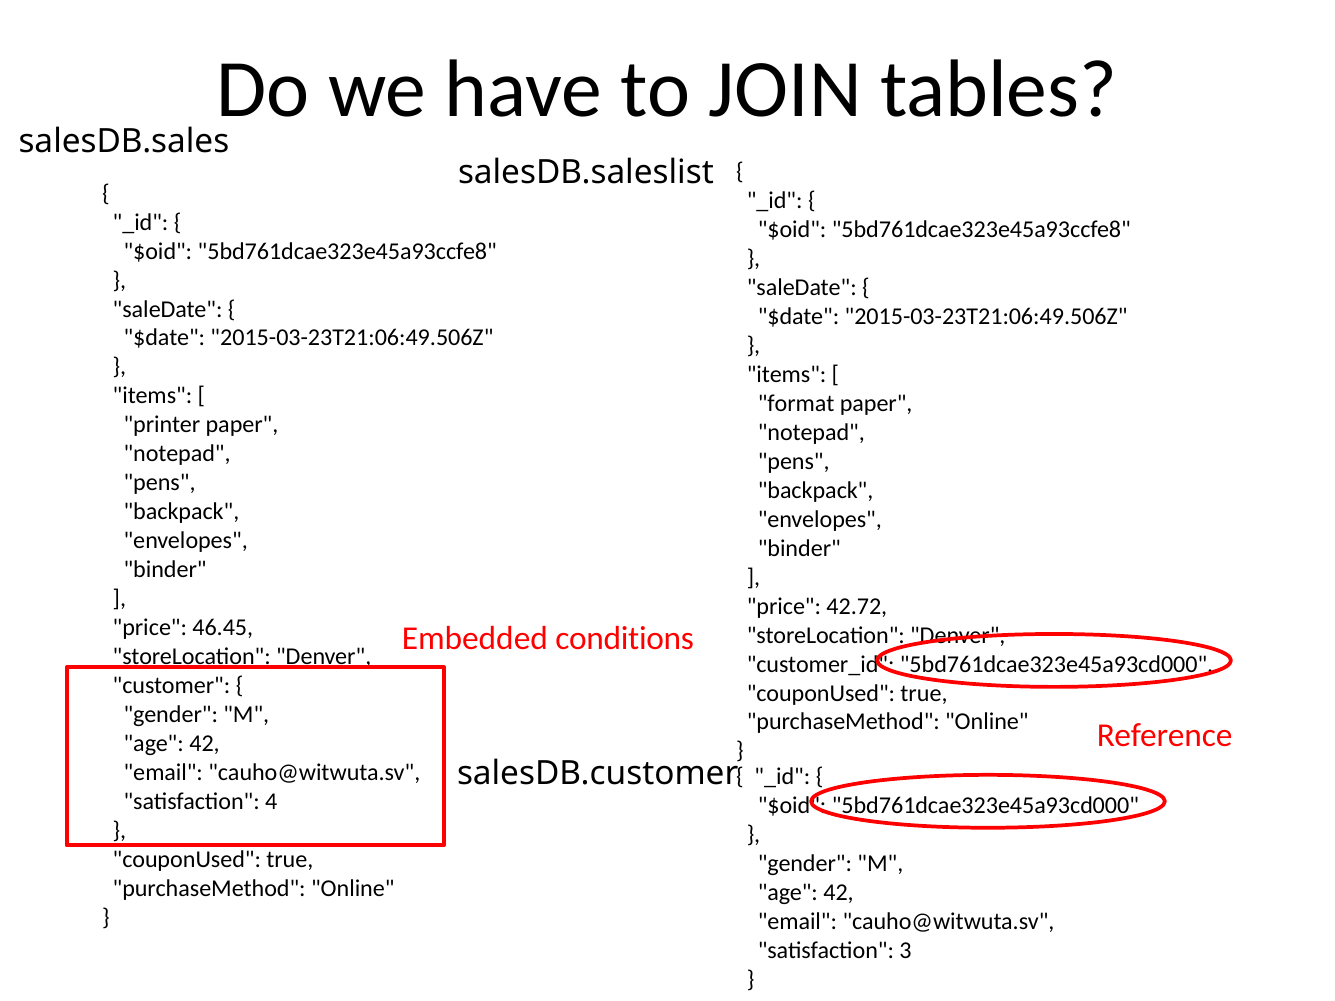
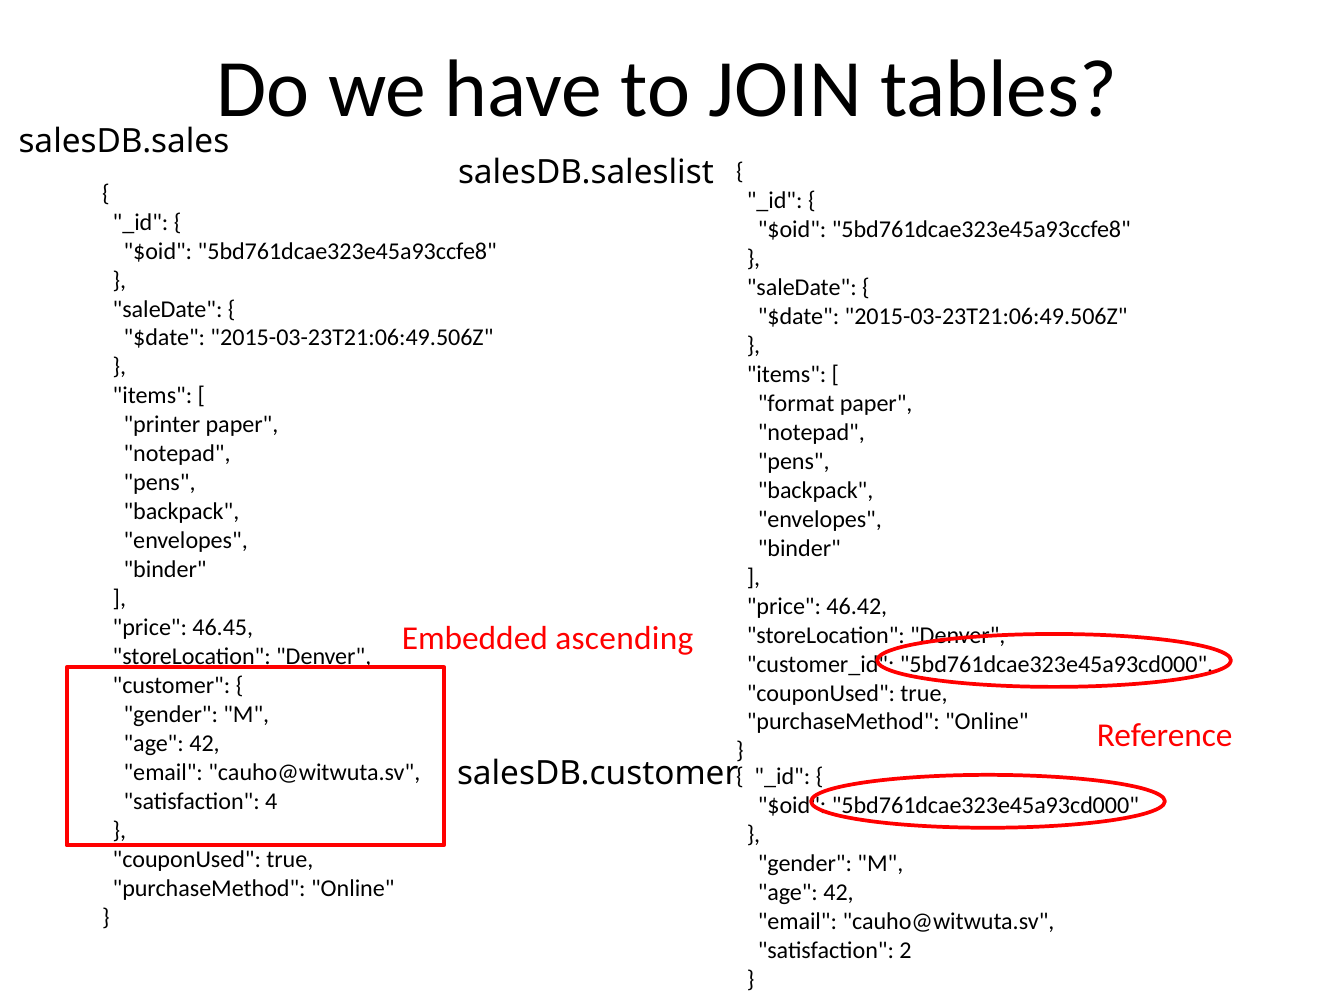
42.72: 42.72 -> 46.42
conditions: conditions -> ascending
3: 3 -> 2
